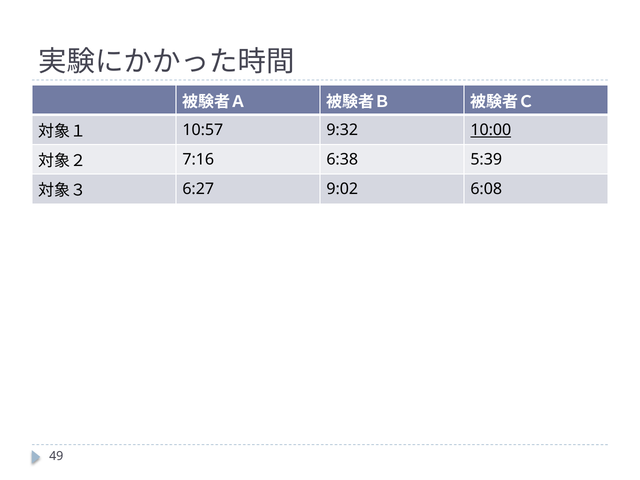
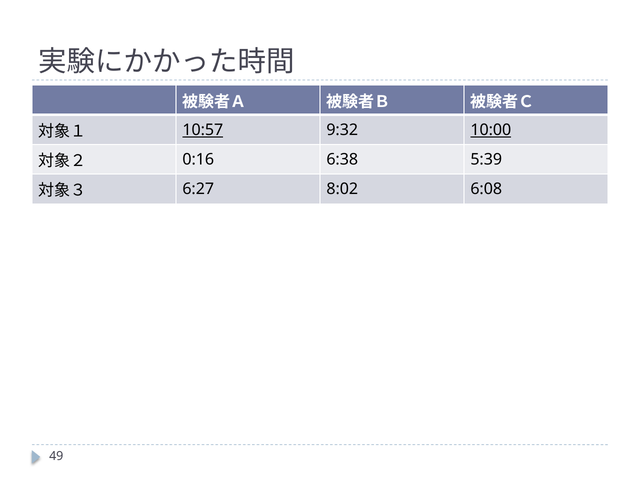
10:57 underline: none -> present
7:16: 7:16 -> 0:16
9:02: 9:02 -> 8:02
